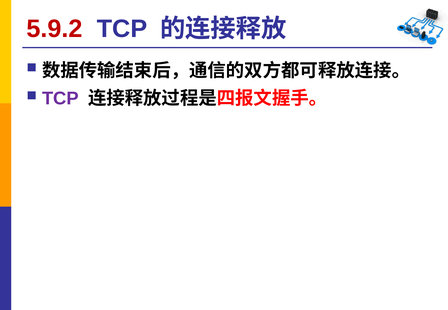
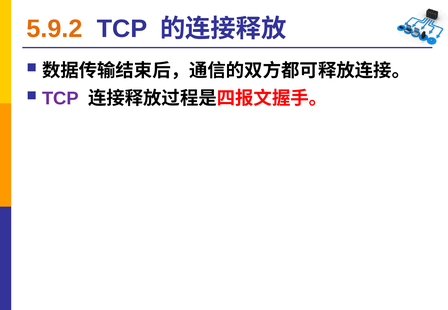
5.9.2 colour: red -> orange
